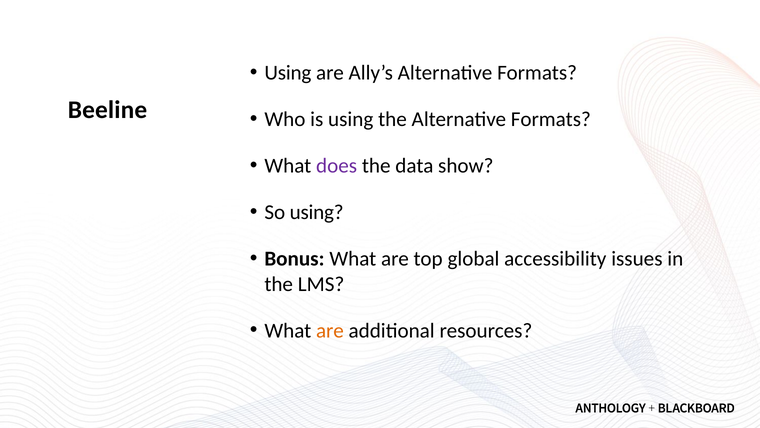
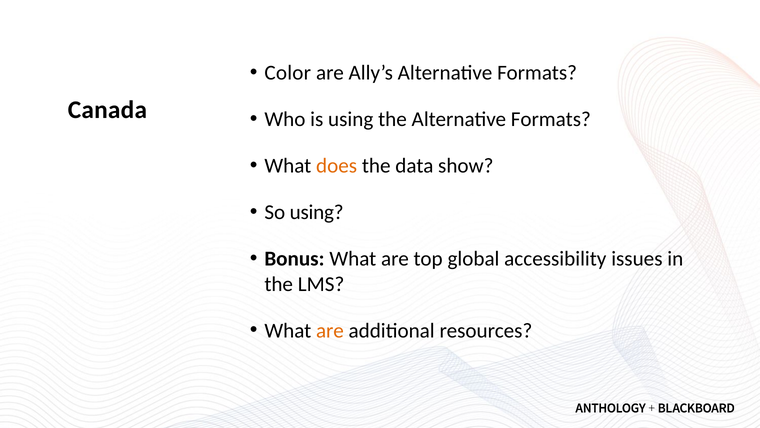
Using at (288, 73): Using -> Color
Beeline: Beeline -> Canada
does colour: purple -> orange
